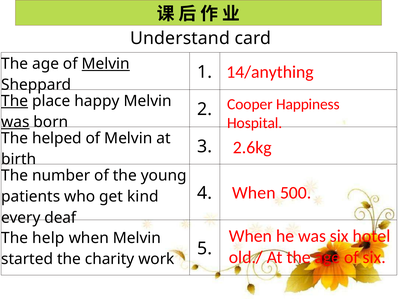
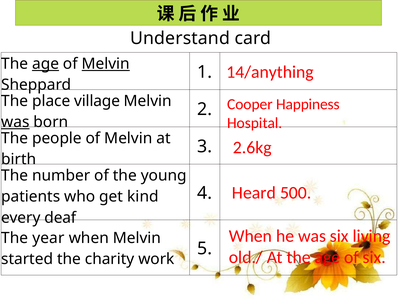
age at (46, 64) underline: none -> present
The at (15, 101) underline: present -> none
happy: happy -> village
helped: helped -> people
When at (254, 192): When -> Heard
hotel: hotel -> living
help: help -> year
